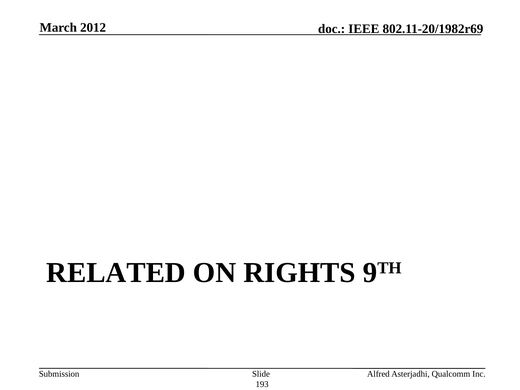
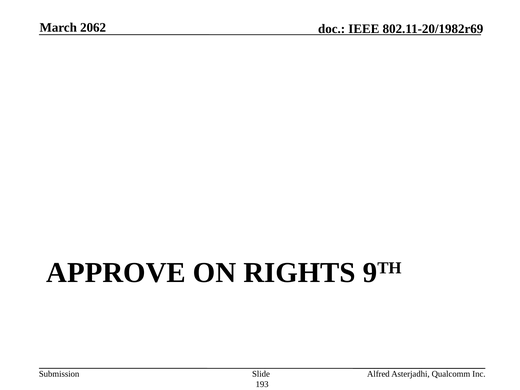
2012: 2012 -> 2062
RELATED: RELATED -> APPROVE
